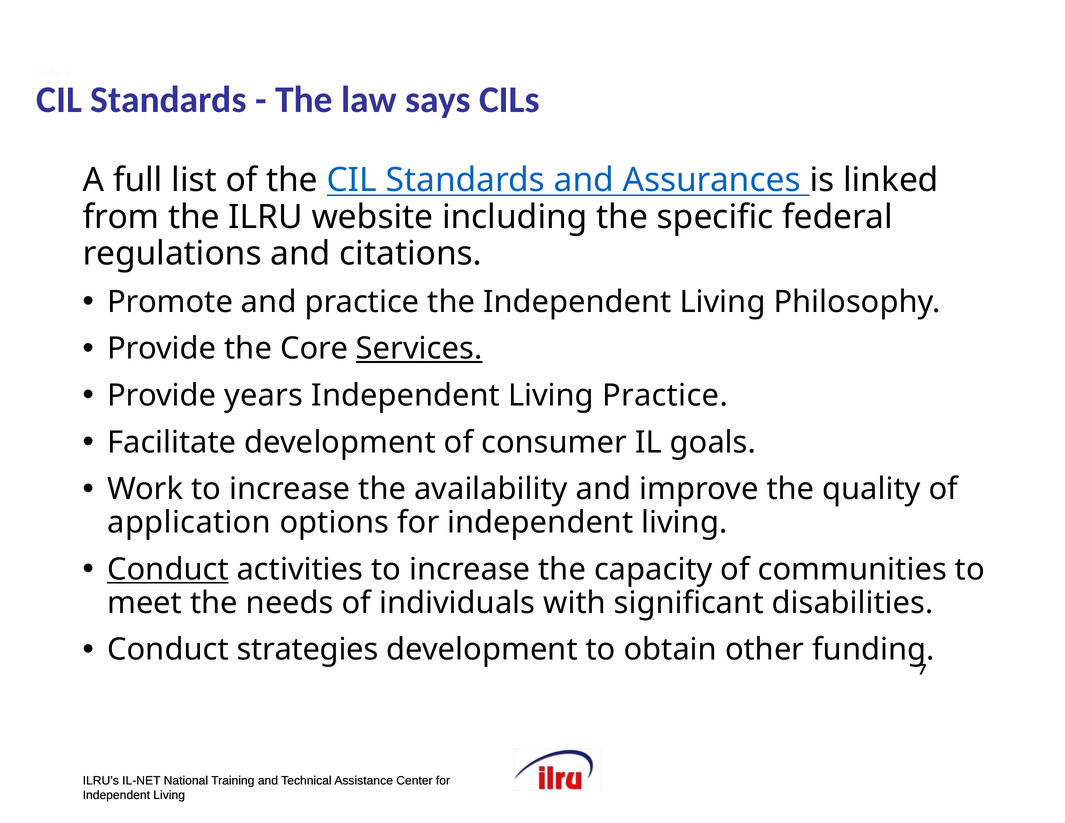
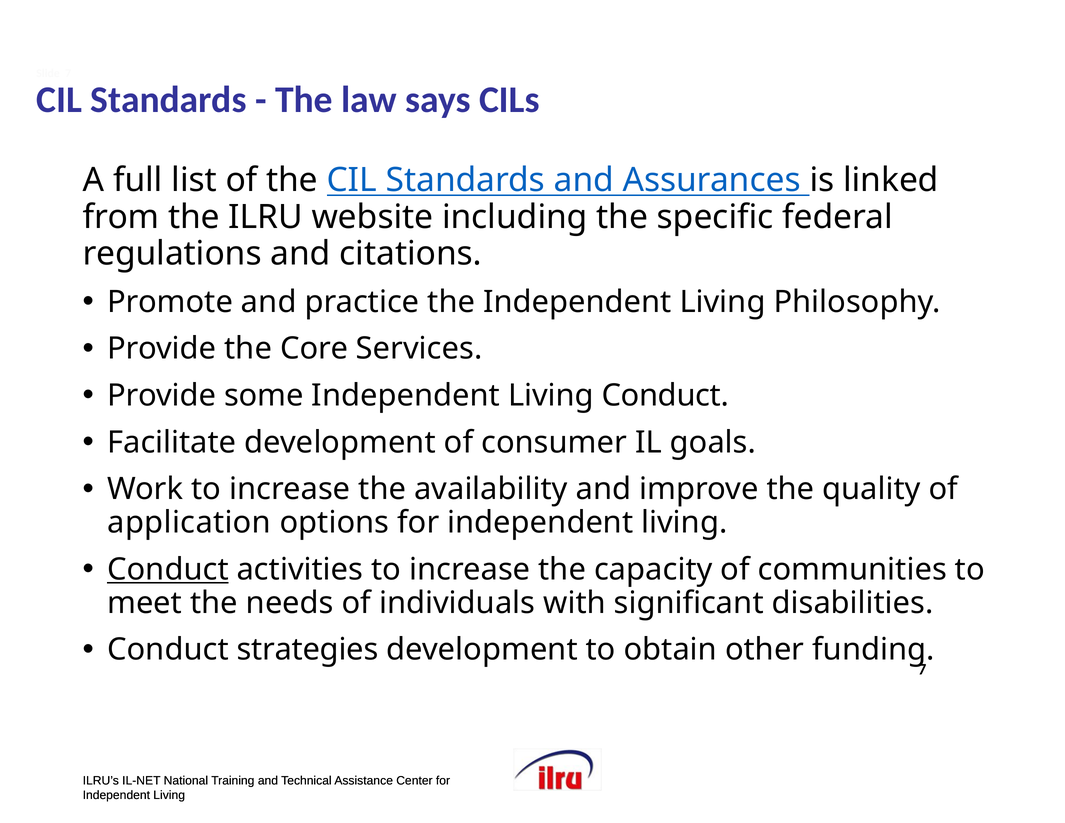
Services underline: present -> none
years: years -> some
Living Practice: Practice -> Conduct
